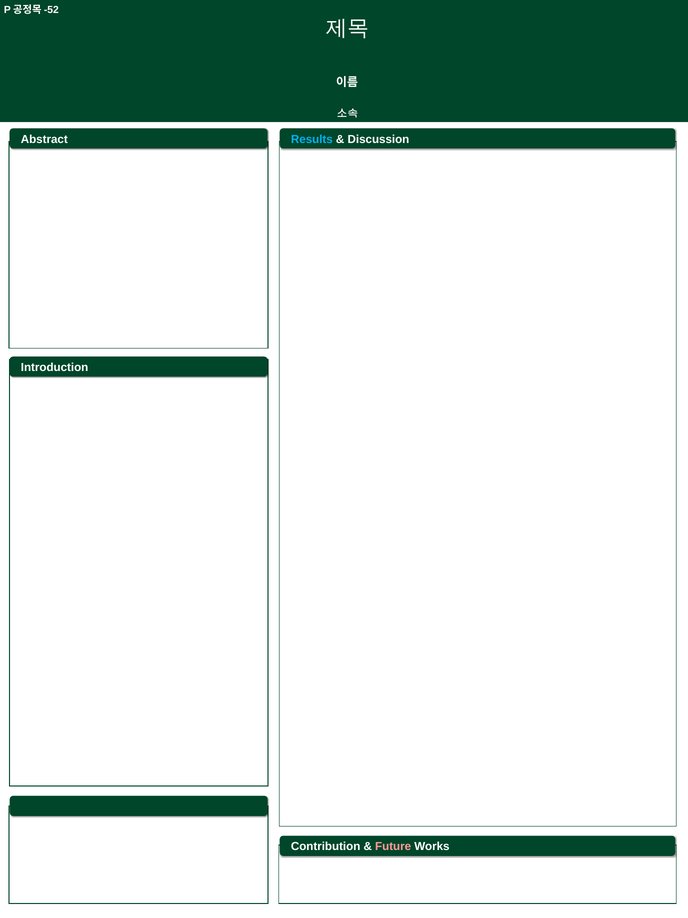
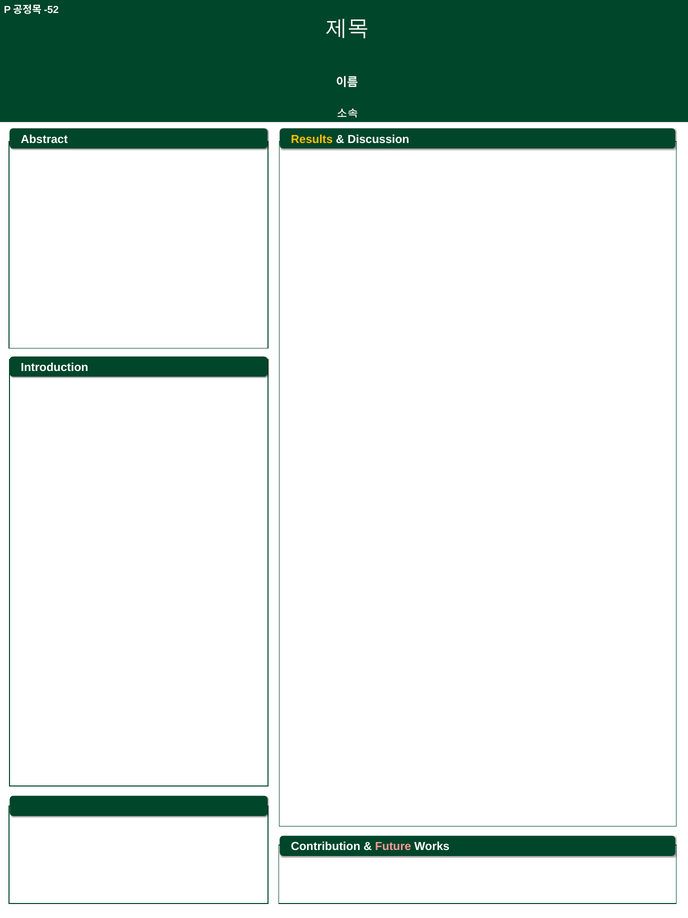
Results colour: light blue -> yellow
